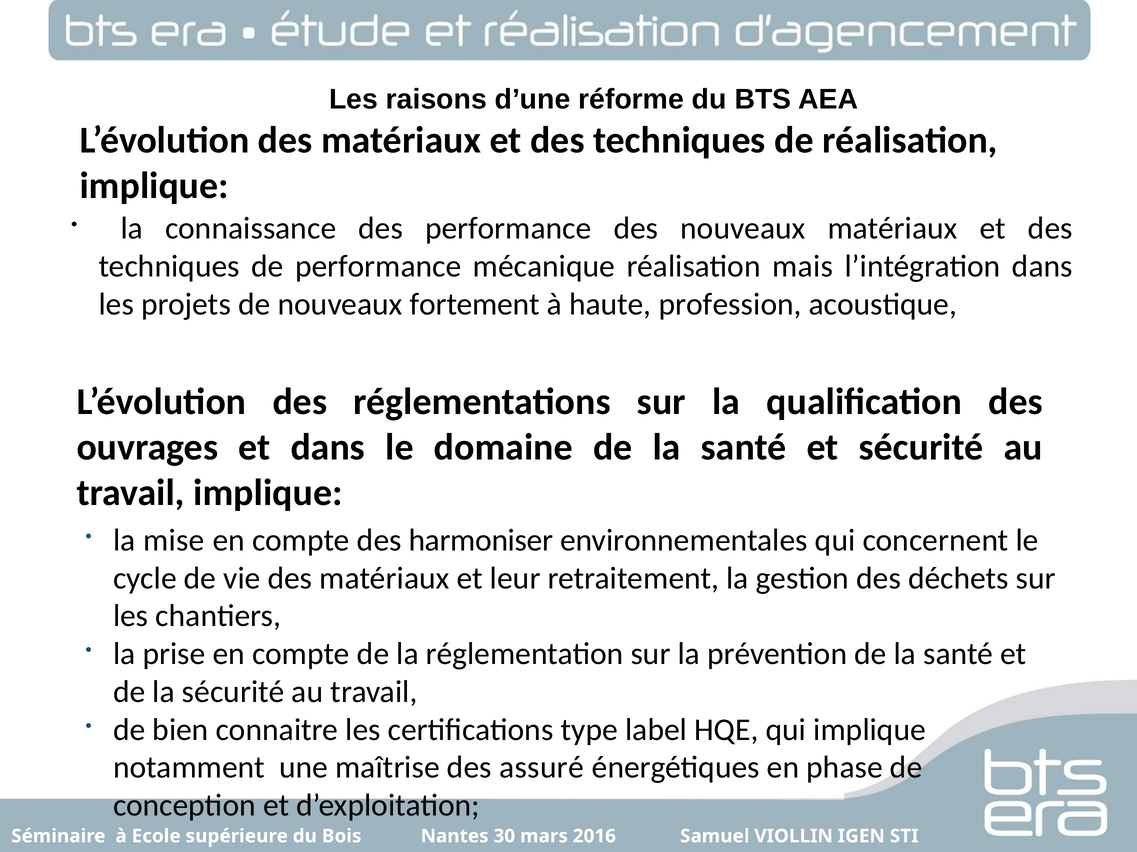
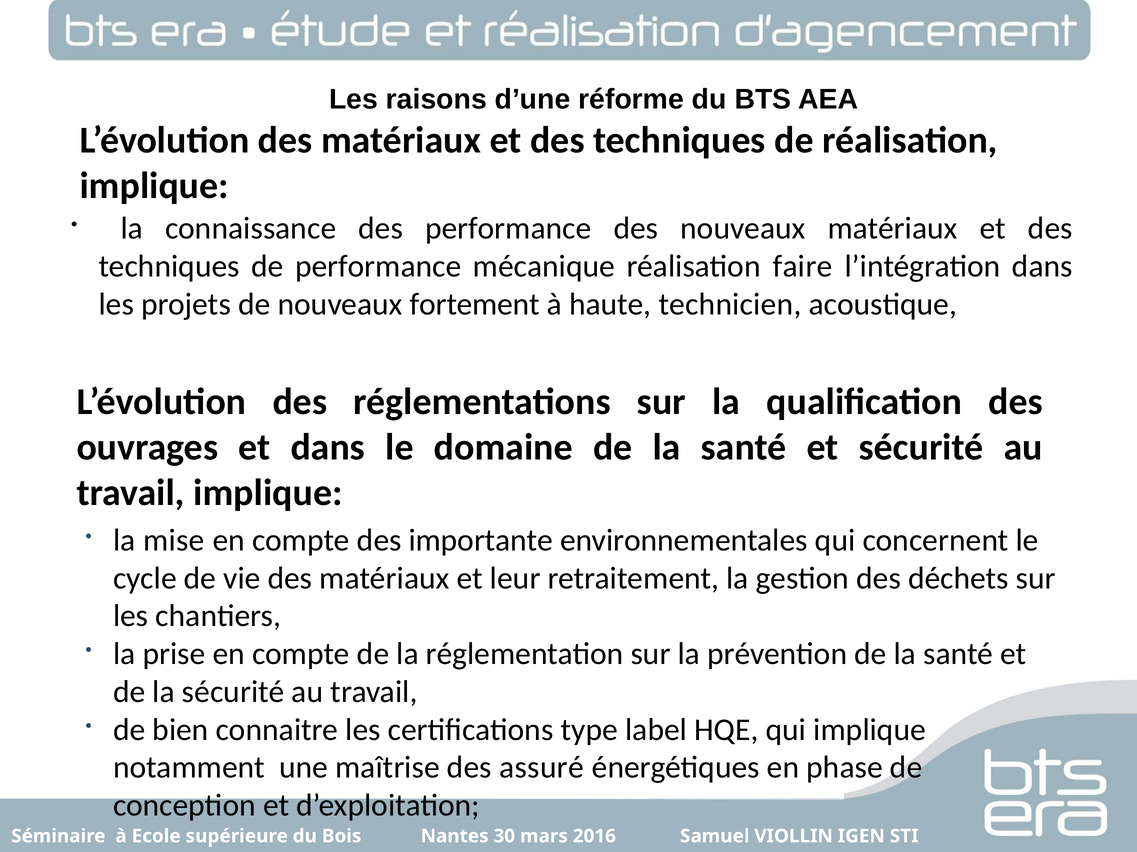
mais: mais -> faire
profession: profession -> technicien
harmoniser: harmoniser -> importante
